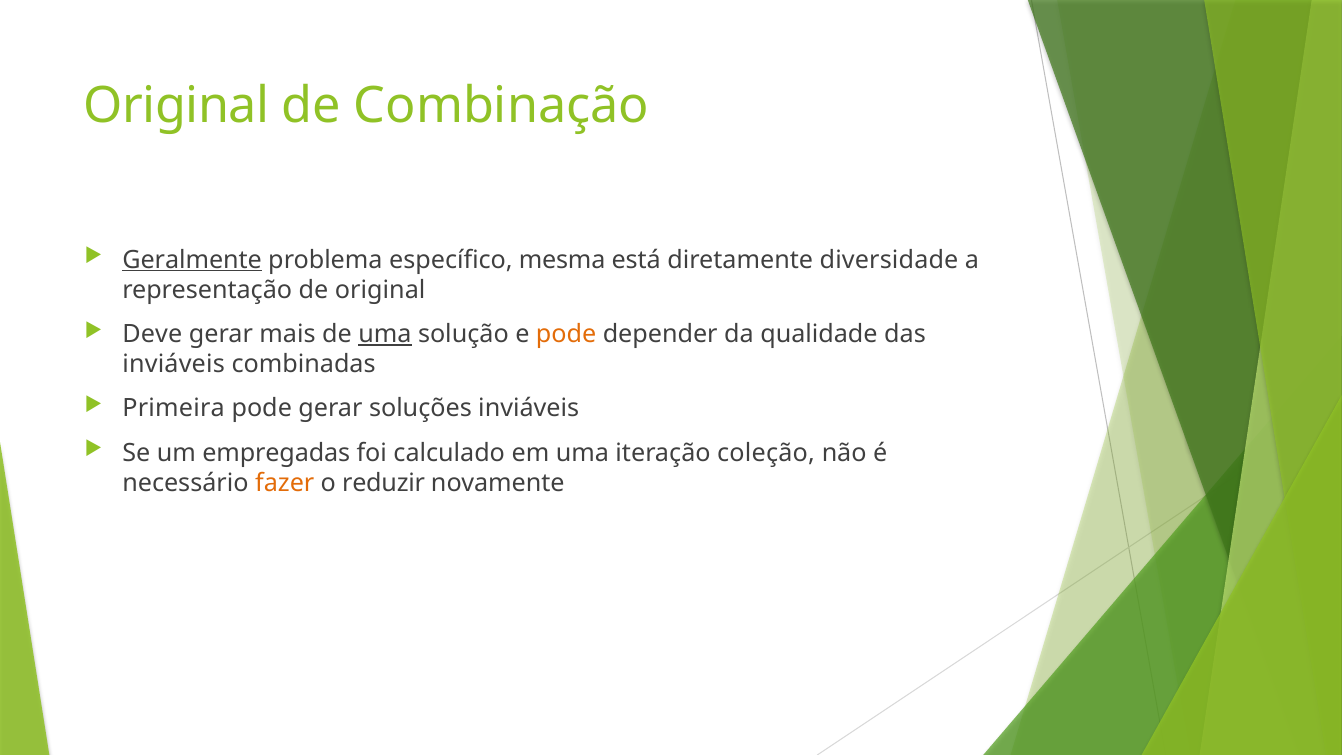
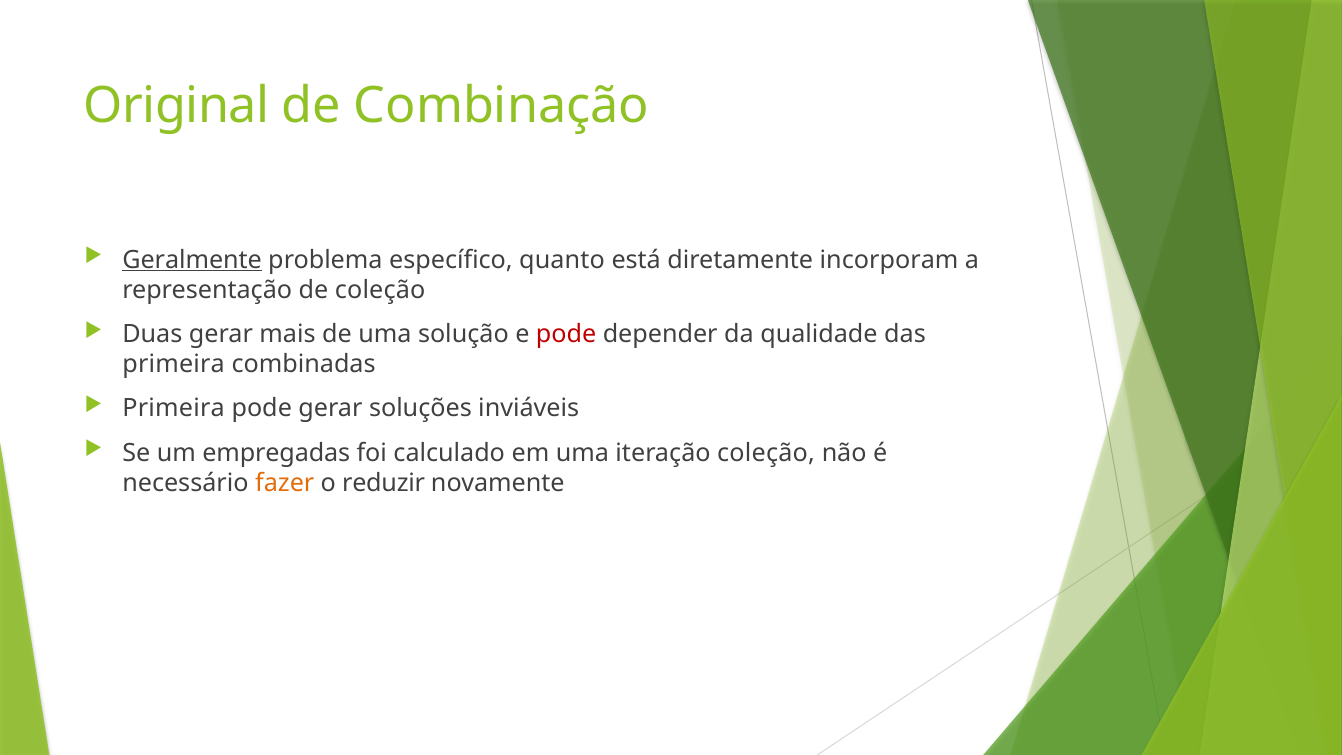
mesma: mesma -> quanto
diversidade: diversidade -> incorporam
de original: original -> coleção
Deve: Deve -> Duas
uma at (385, 334) underline: present -> none
pode at (566, 334) colour: orange -> red
inviáveis at (174, 364): inviáveis -> primeira
